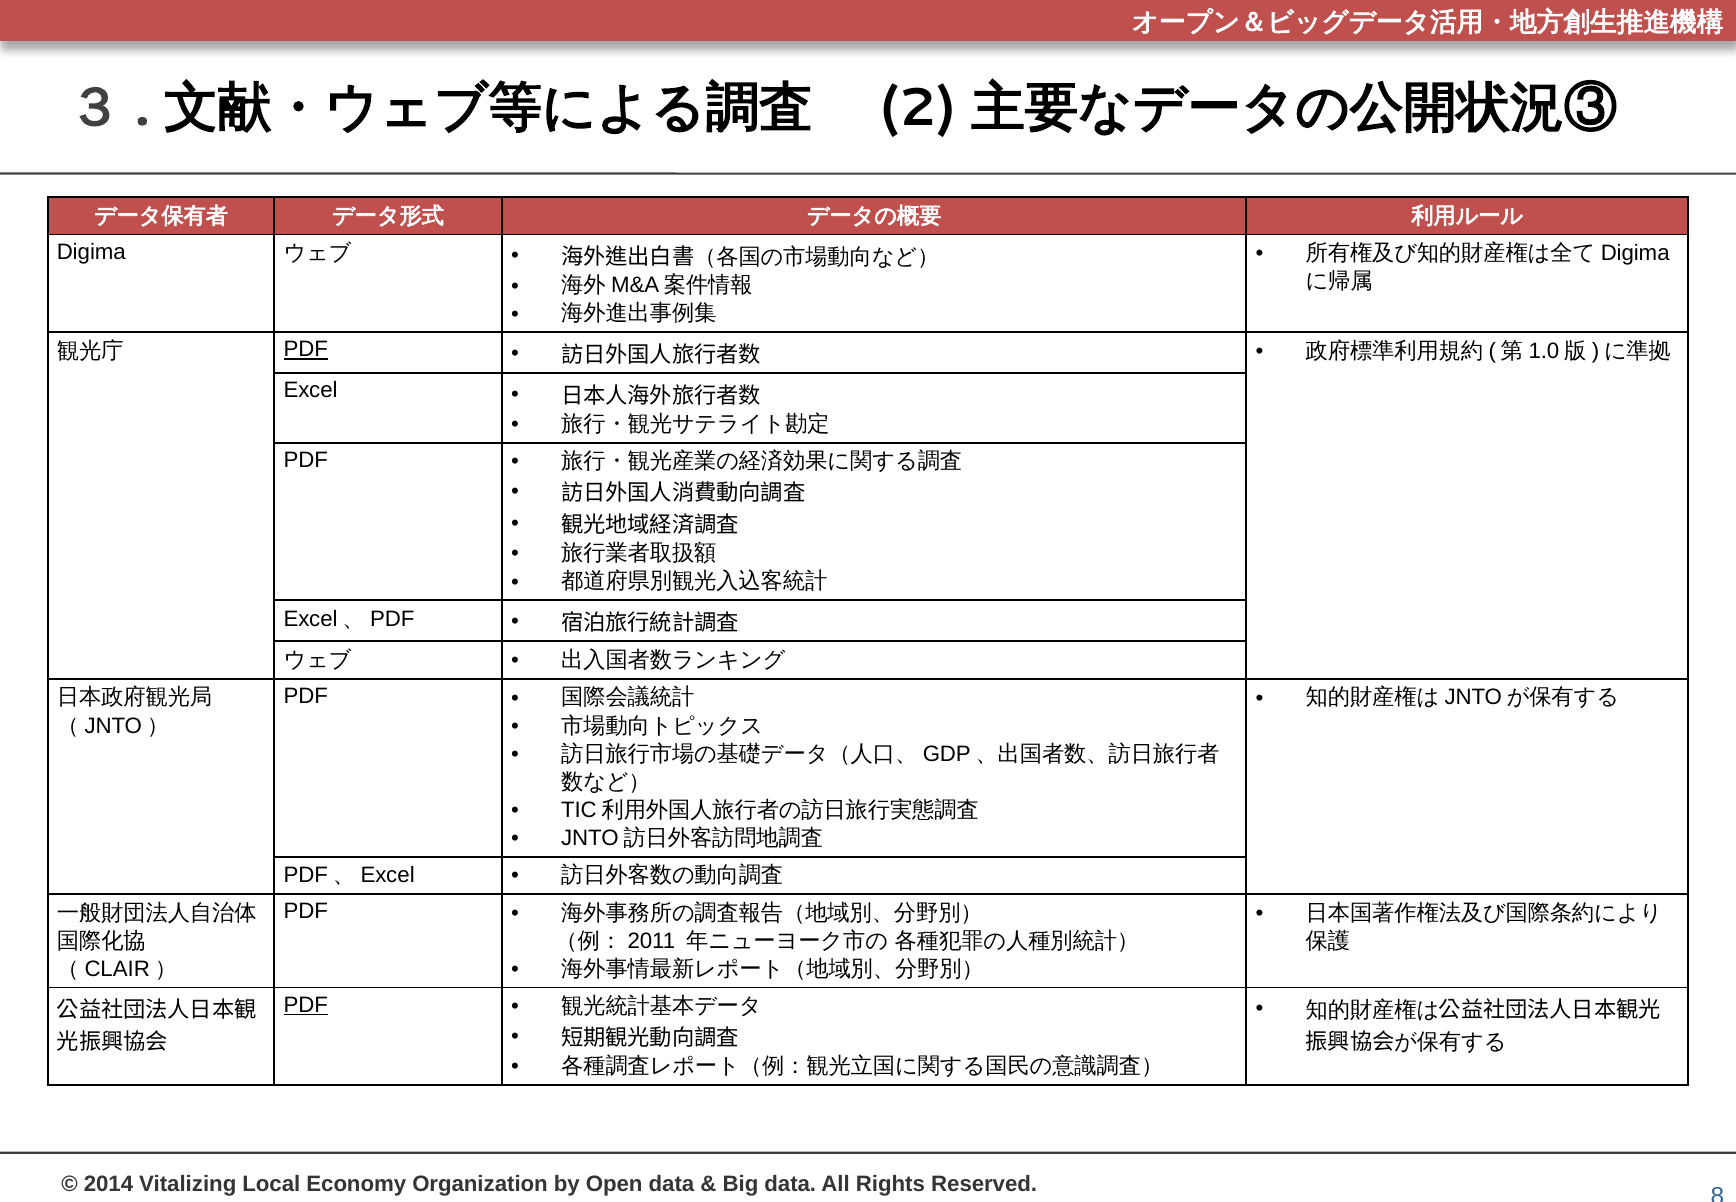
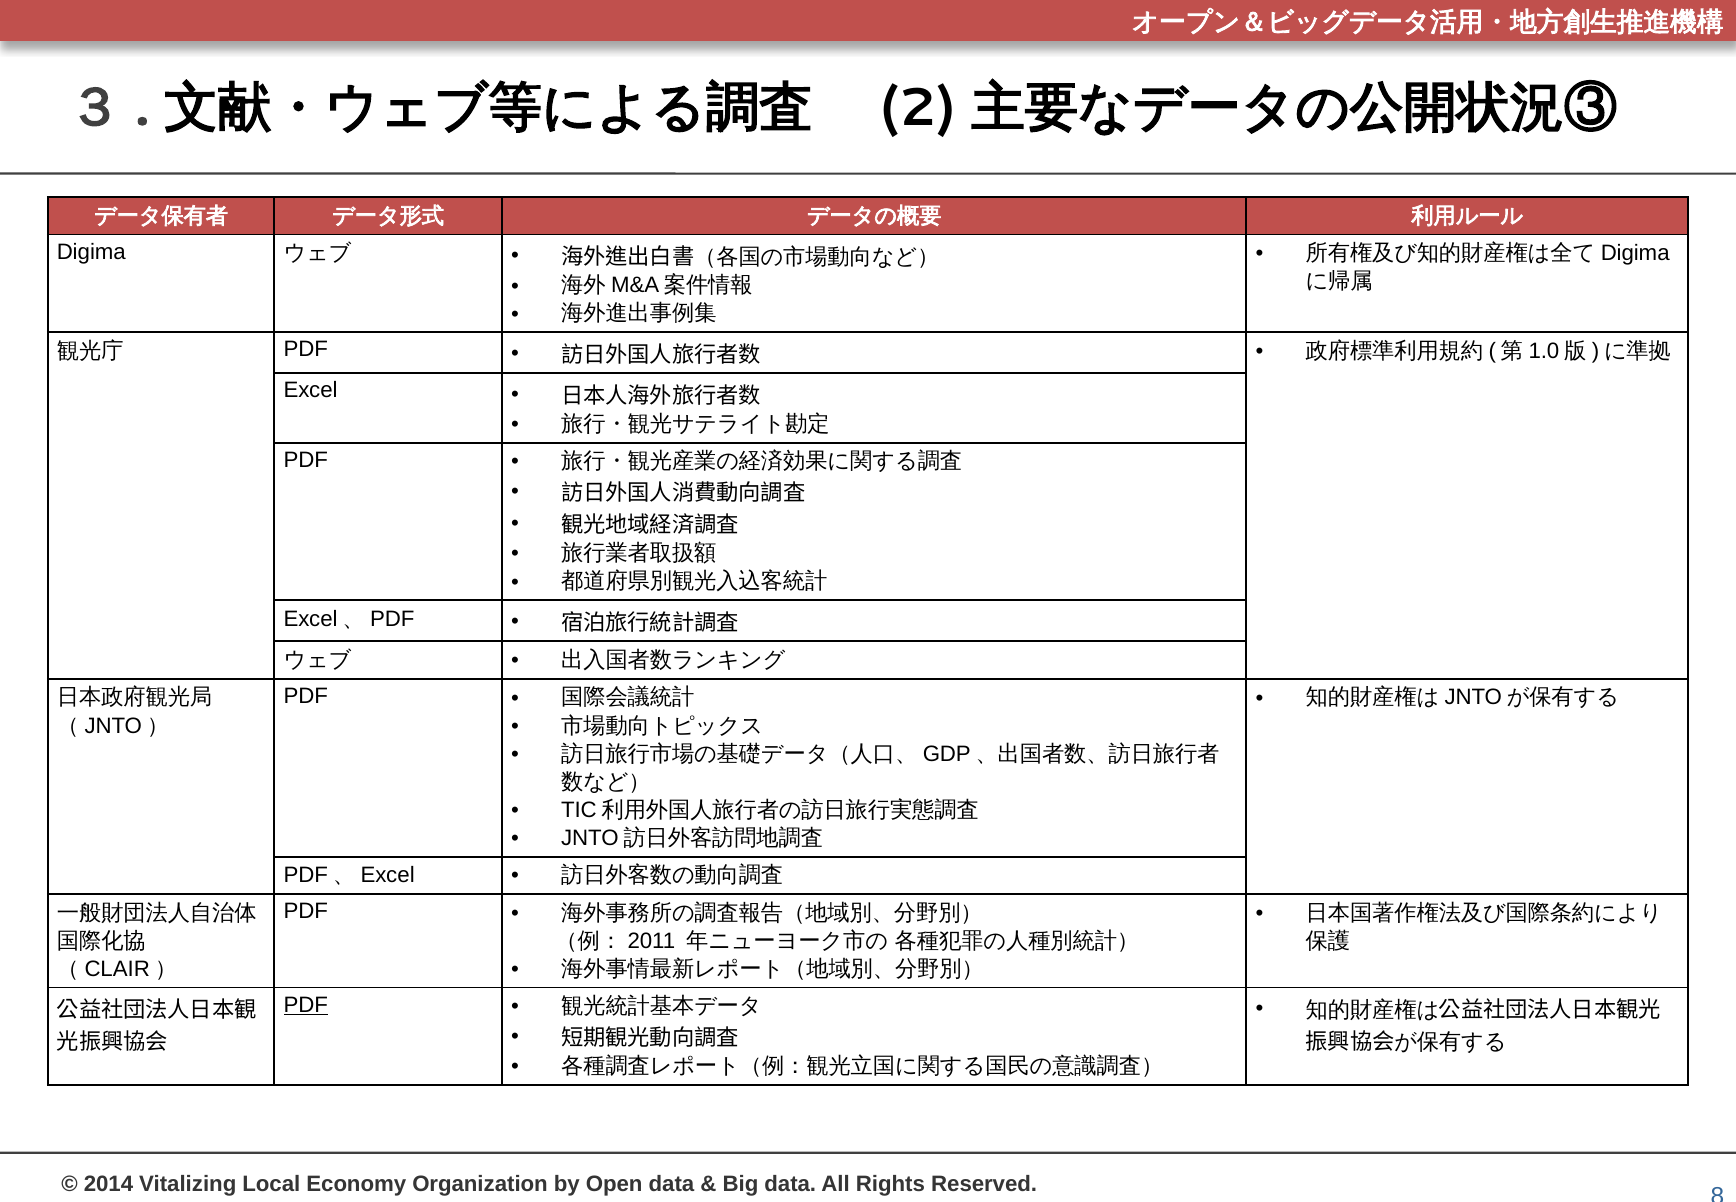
PDF at (306, 349) underline: present -> none
